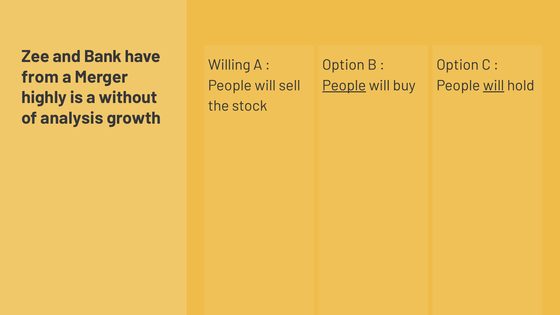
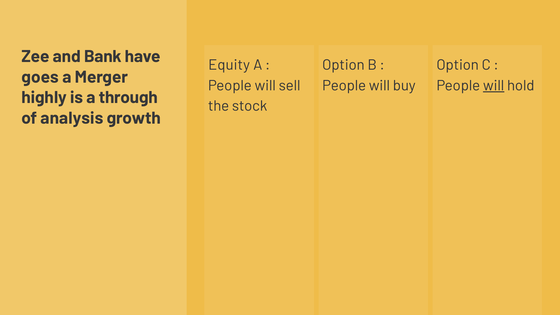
Willing: Willing -> Equity
from: from -> goes
People at (344, 85) underline: present -> none
without: without -> through
